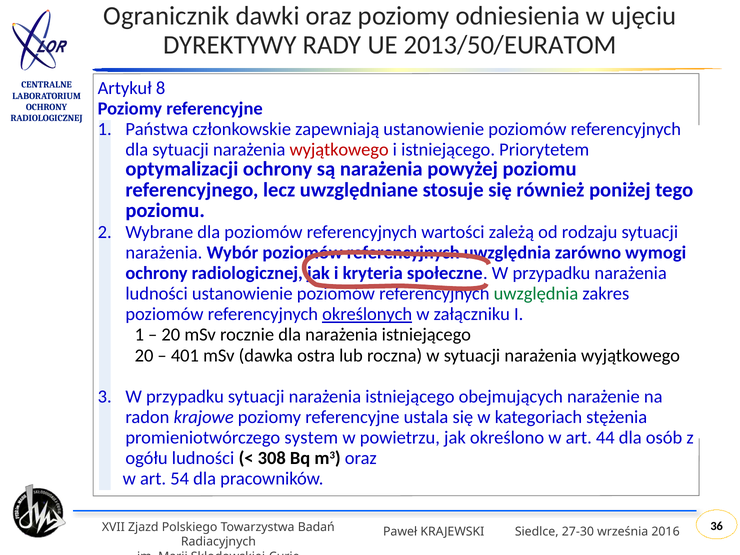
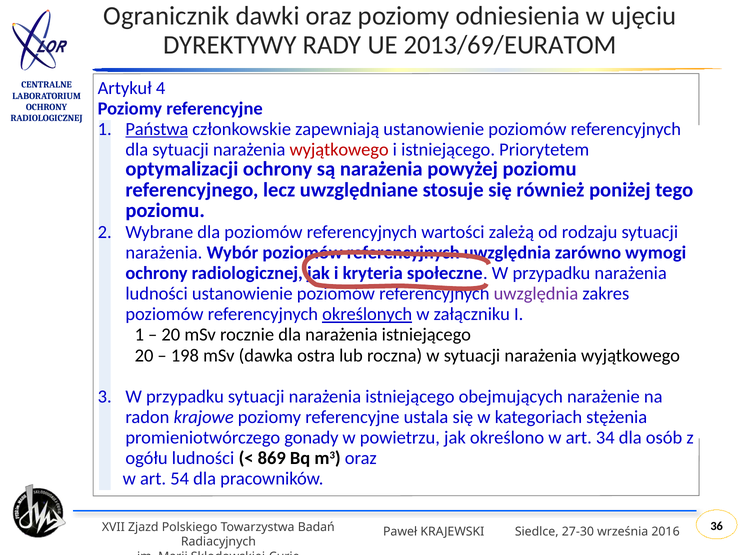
2013/50/EURATOM: 2013/50/EURATOM -> 2013/69/EURATOM
8: 8 -> 4
Państwa underline: none -> present
uwzględnia at (536, 294) colour: green -> purple
401: 401 -> 198
system: system -> gonady
44: 44 -> 34
308: 308 -> 869
